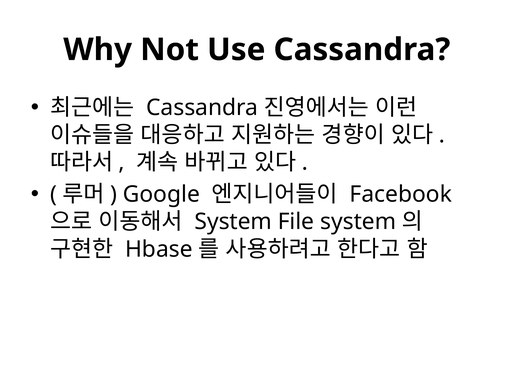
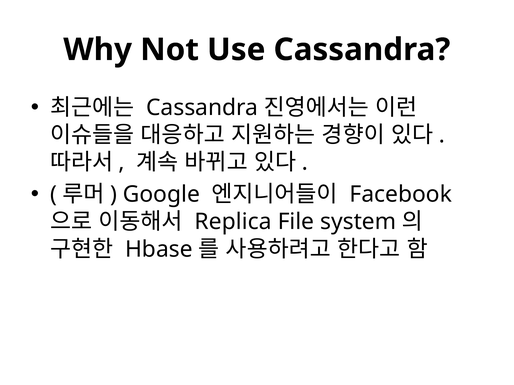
System at (233, 222): System -> Replica
